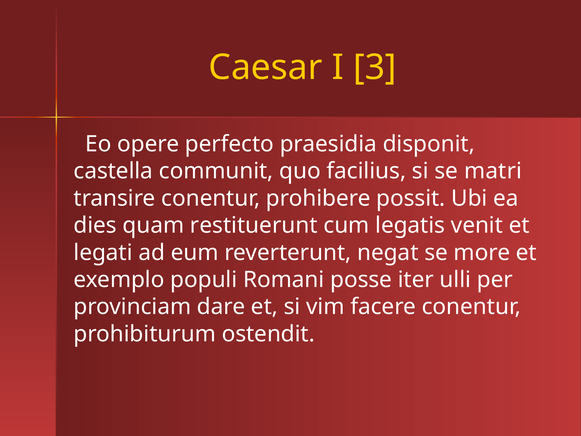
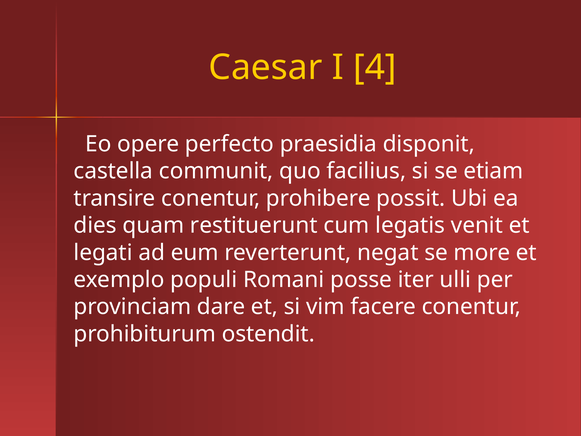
3: 3 -> 4
matri: matri -> etiam
